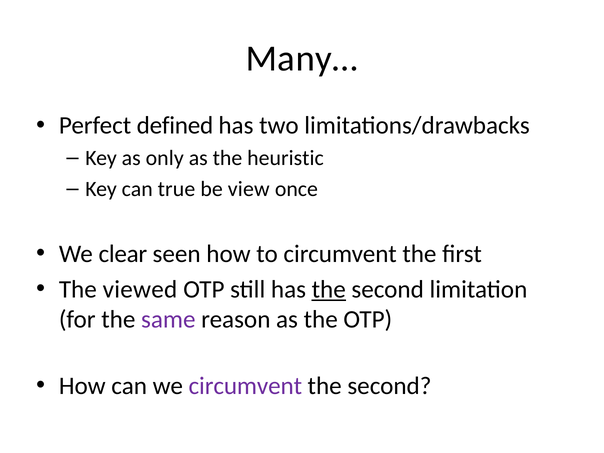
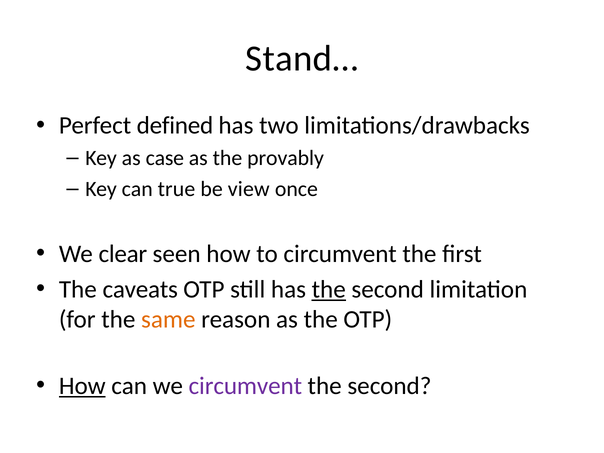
Many…: Many… -> Stand…
only: only -> case
heuristic: heuristic -> provably
viewed: viewed -> caveats
same colour: purple -> orange
How at (82, 386) underline: none -> present
